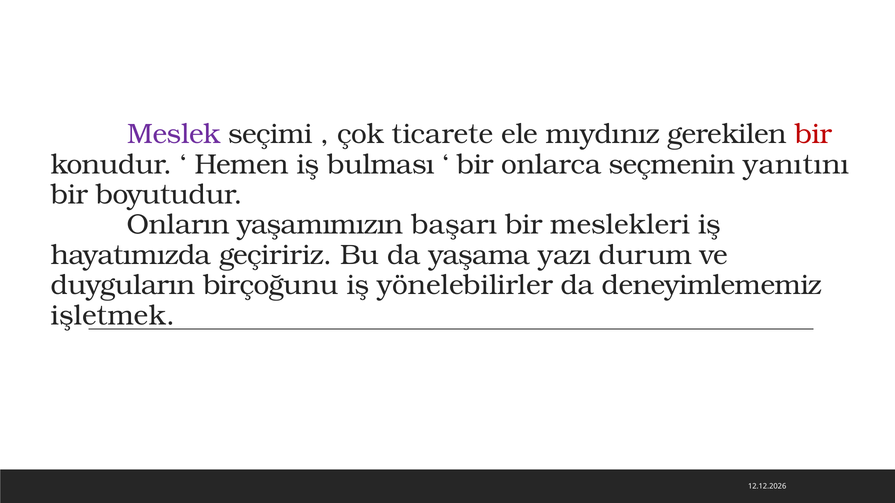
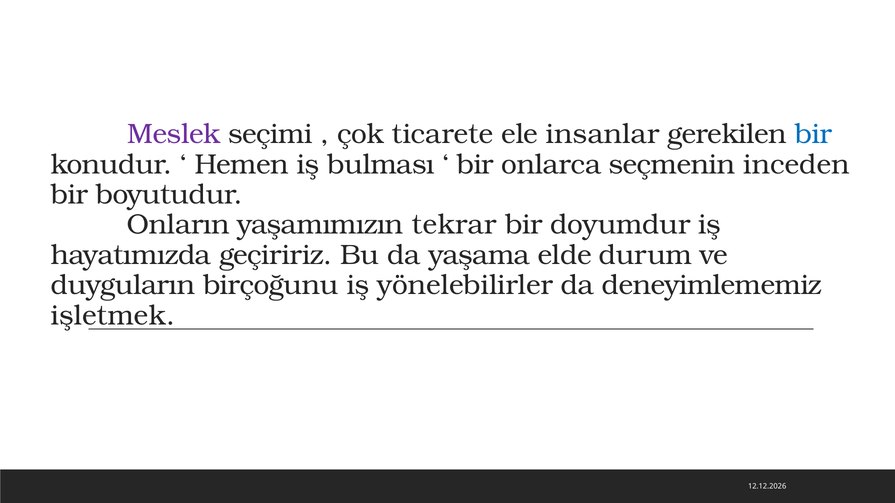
mıydınız: mıydınız -> insanlar
bir at (813, 134) colour: red -> blue
yanıtını: yanıtını -> inceden
başarı: başarı -> tekrar
meslekleri: meslekleri -> doyumdur
yazı: yazı -> elde
